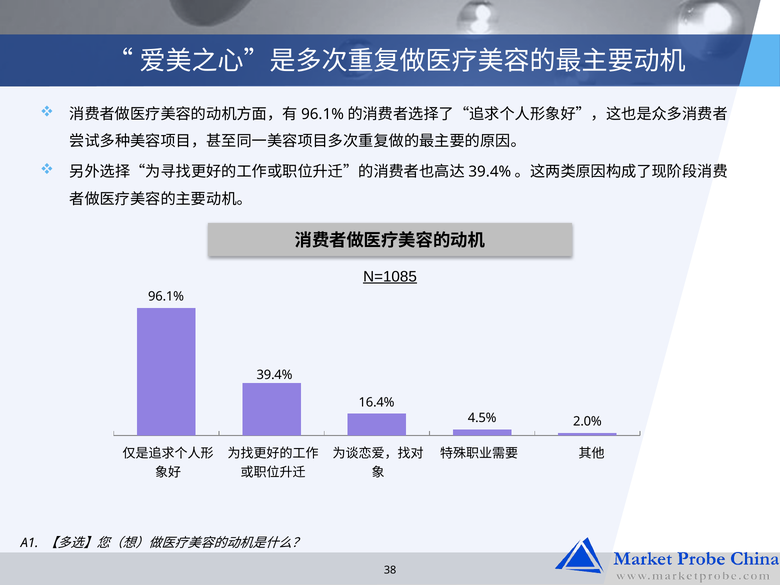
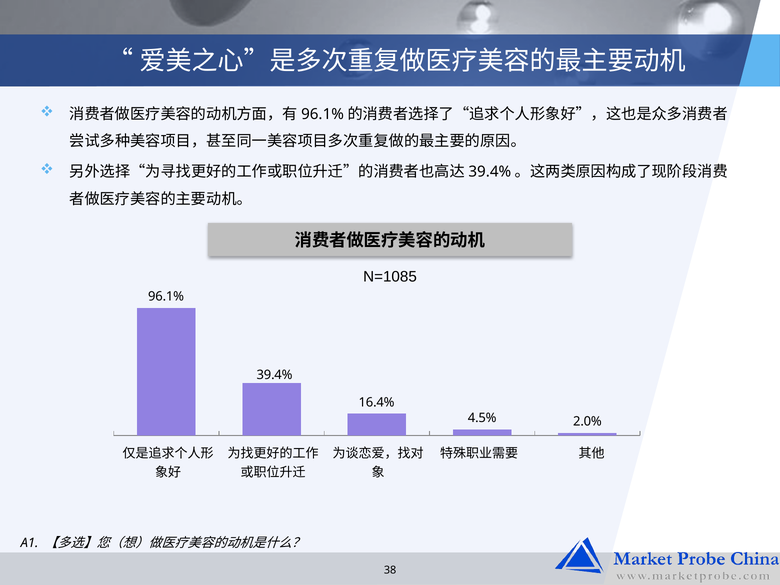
N=1085 underline: present -> none
